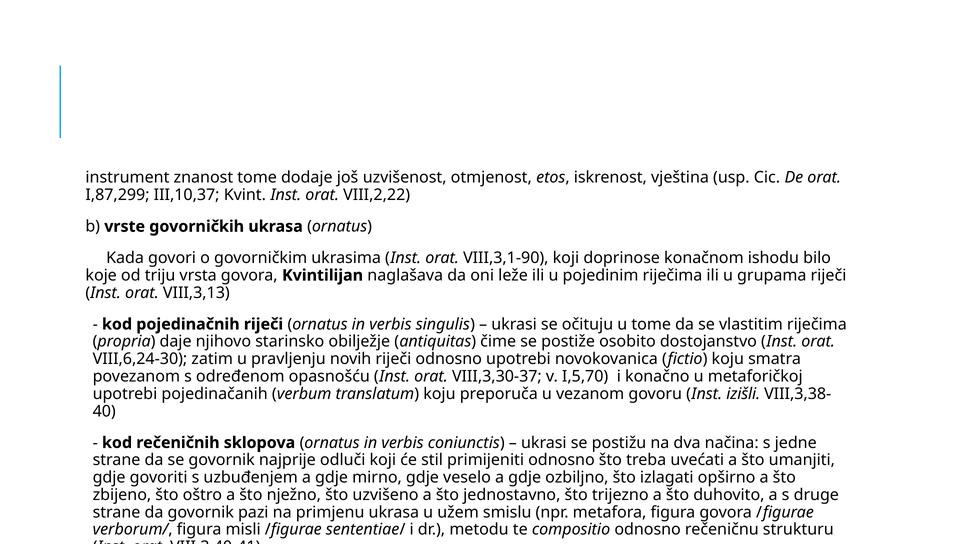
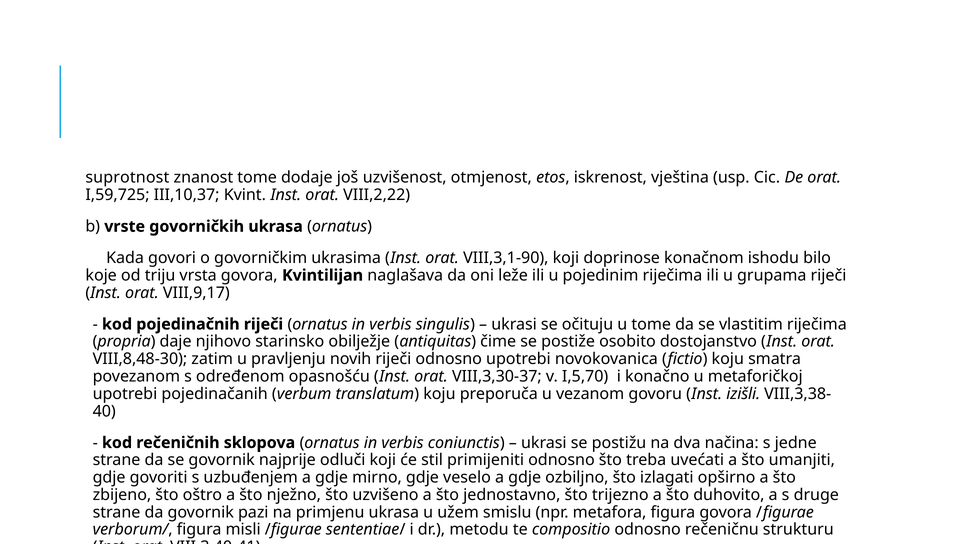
instrument: instrument -> suprotnost
I,87,299: I,87,299 -> I,59,725
VIII,3,13: VIII,3,13 -> VIII,9,17
VIII,6,24-30: VIII,6,24-30 -> VIII,8,48-30
